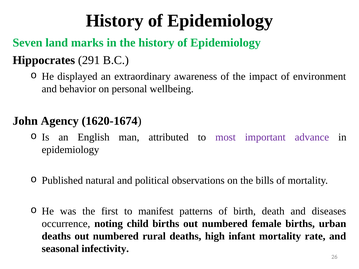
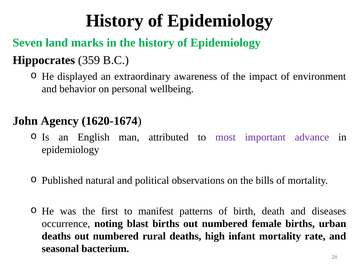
291: 291 -> 359
child: child -> blast
infectivity: infectivity -> bacterium
